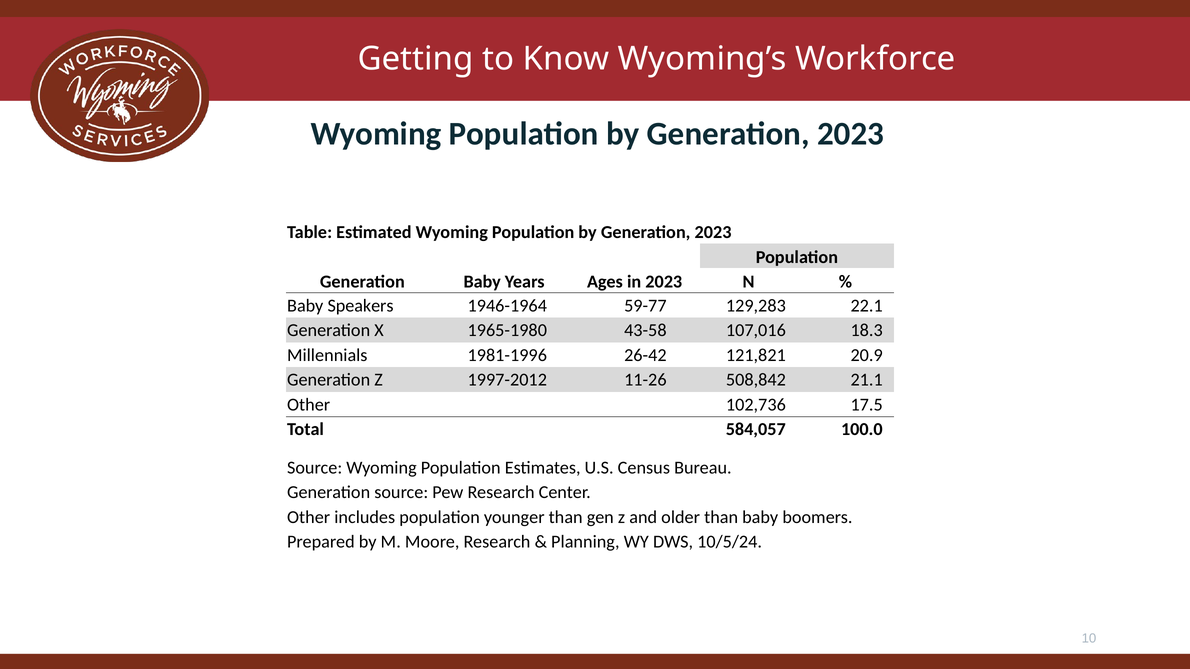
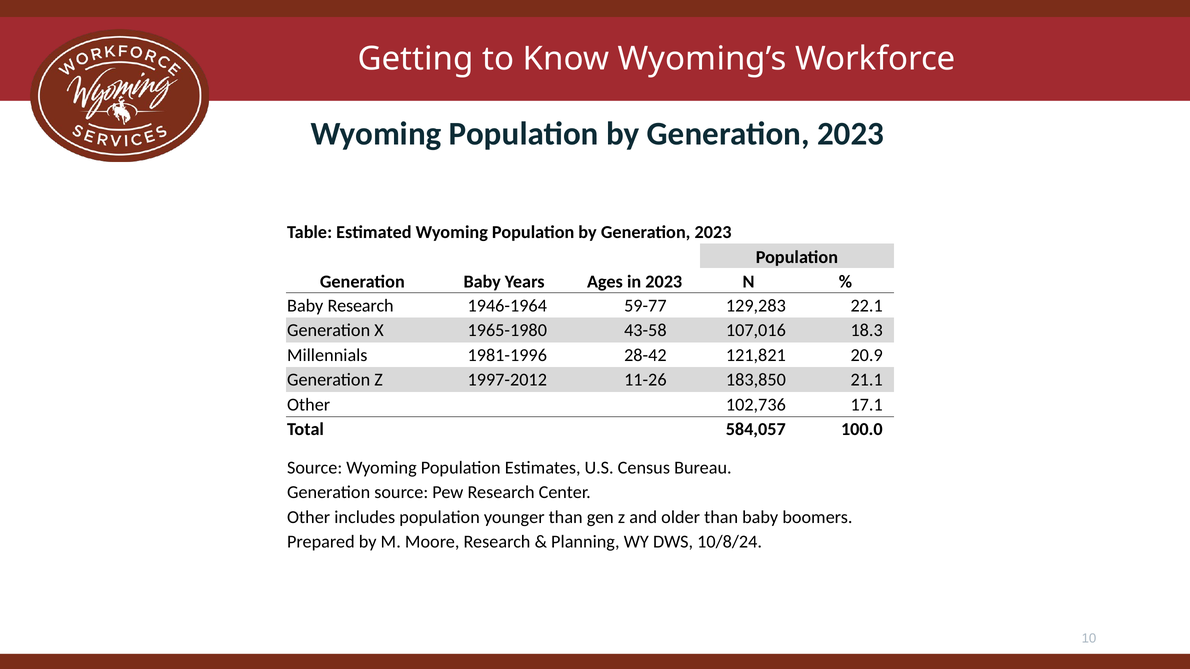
Baby Speakers: Speakers -> Research
26-42: 26-42 -> 28-42
508,842: 508,842 -> 183,850
17.5: 17.5 -> 17.1
10/5/24: 10/5/24 -> 10/8/24
